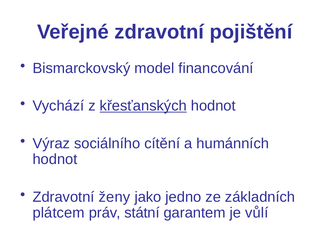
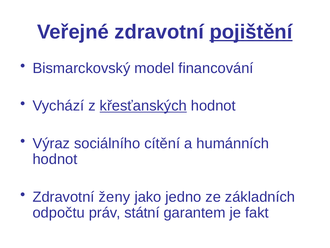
pojištění underline: none -> present
plátcem: plátcem -> odpočtu
vůlí: vůlí -> fakt
